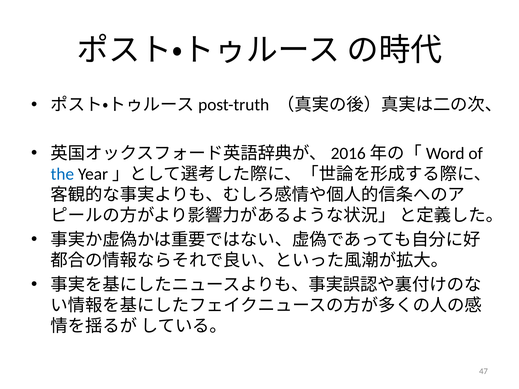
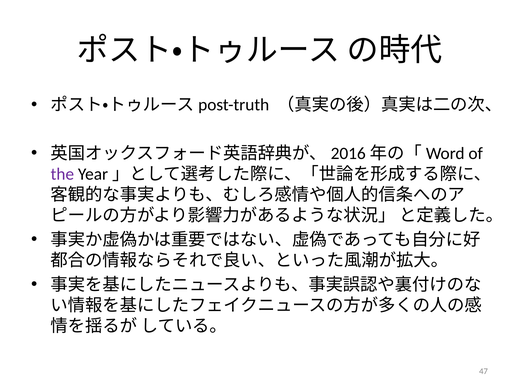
the colour: blue -> purple
